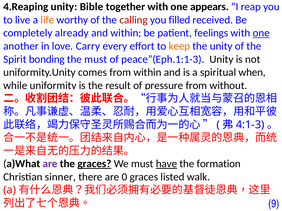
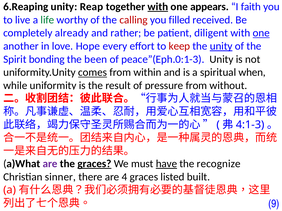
4.Reaping: 4.Reaping -> 6.Reaping
Bible: Bible -> Reap
with at (158, 7) underline: none -> present
reap: reap -> faith
life colour: orange -> green
and within: within -> rather
feelings: feelings -> diligent
Carry: Carry -> Hope
keep colour: orange -> red
unity at (221, 46) underline: none -> present
the must: must -> been
peace”(Eph.1:1-3: peace”(Eph.1:1-3 -> peace”(Eph.0:1-3
comes underline: none -> present
formation: formation -> recognize
0: 0 -> 4
walk: walk -> built
